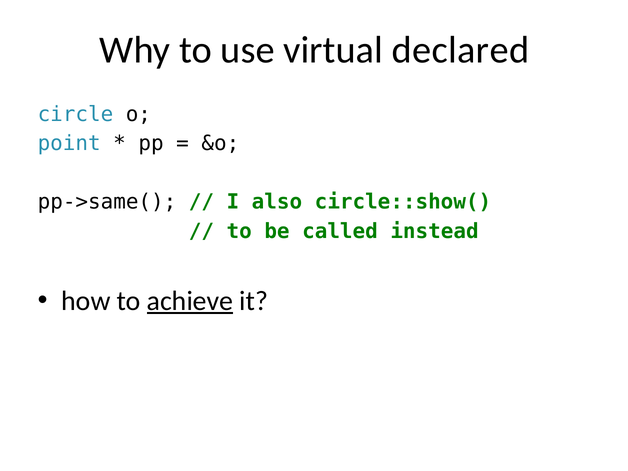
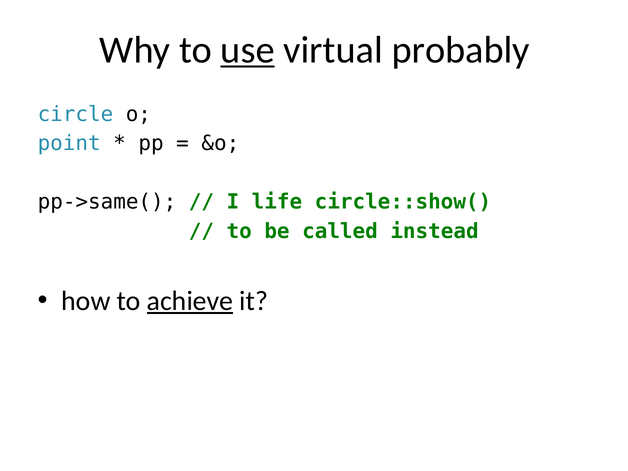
use underline: none -> present
declared: declared -> probably
also: also -> life
